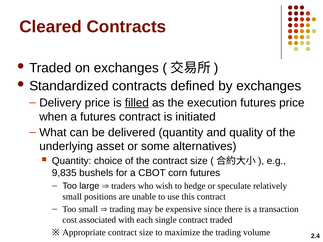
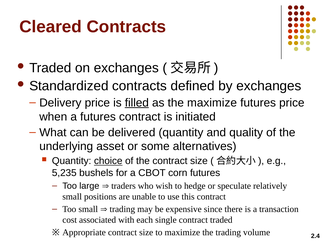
the execution: execution -> maximize
choice underline: none -> present
9,835: 9,835 -> 5,235
